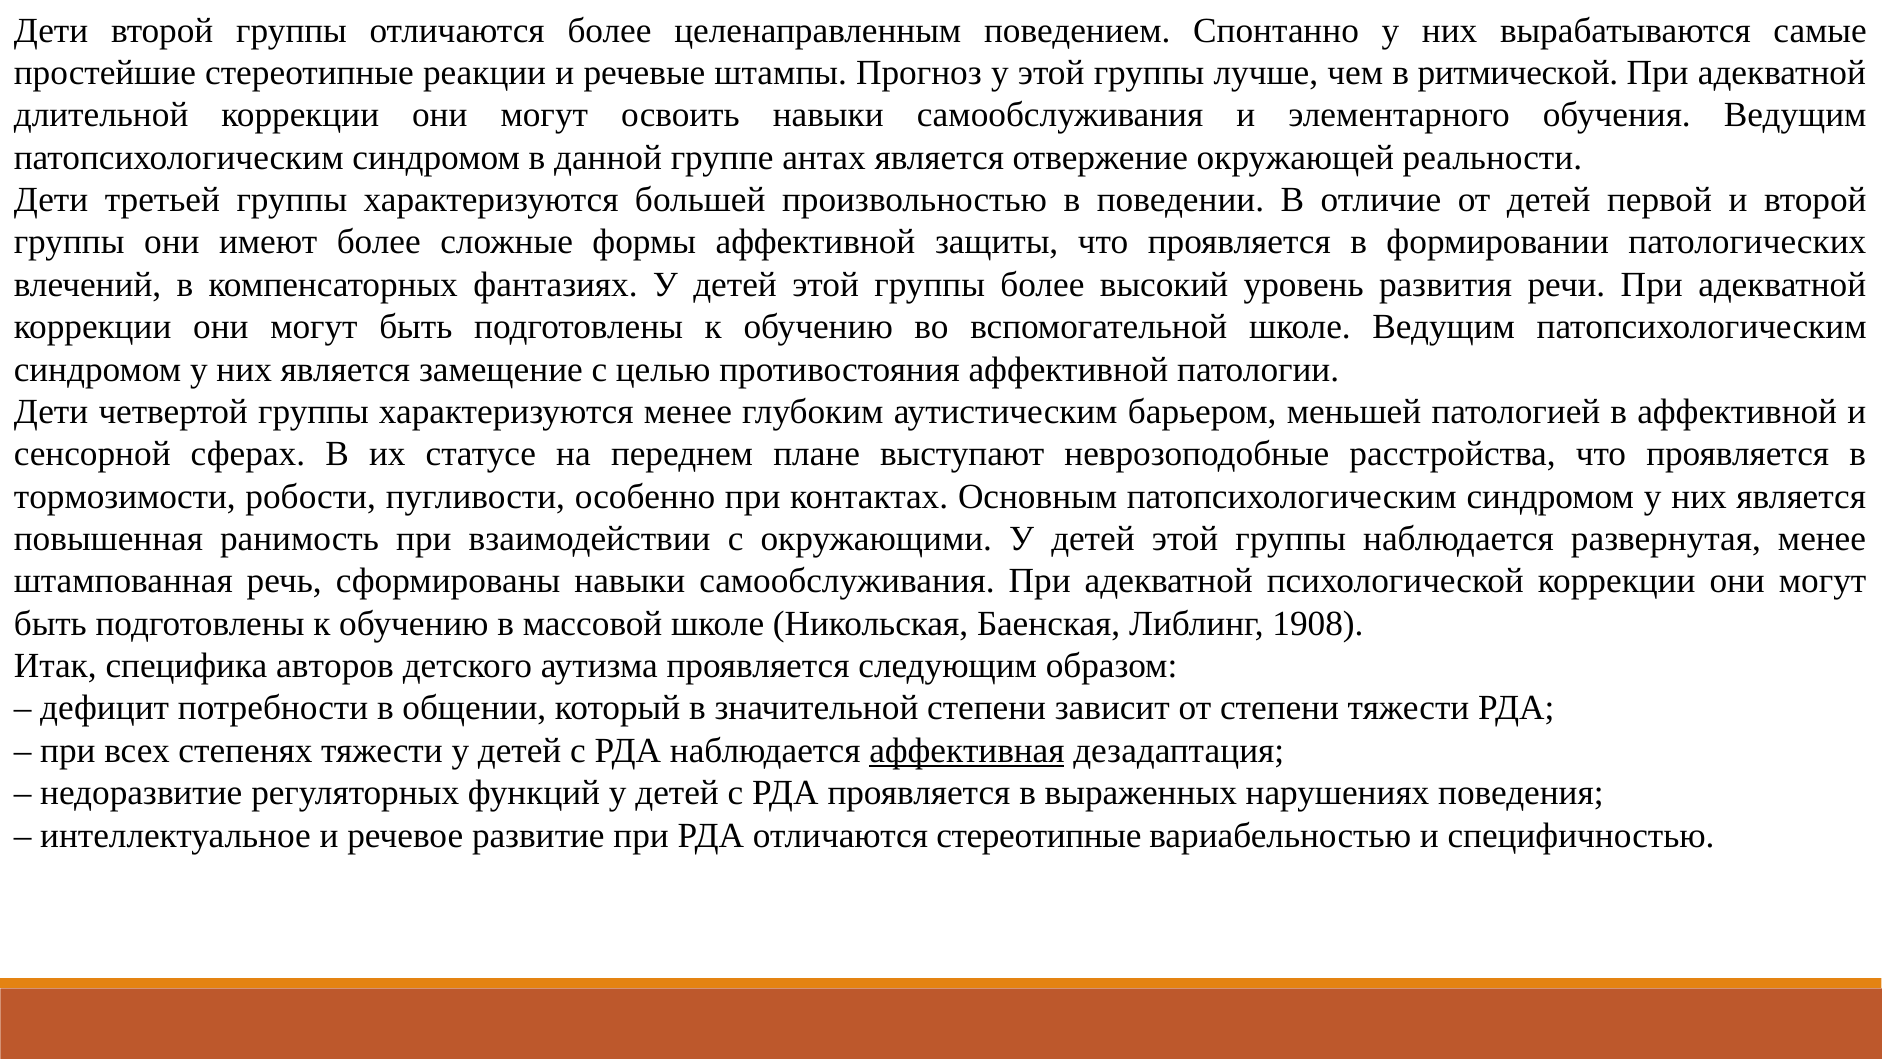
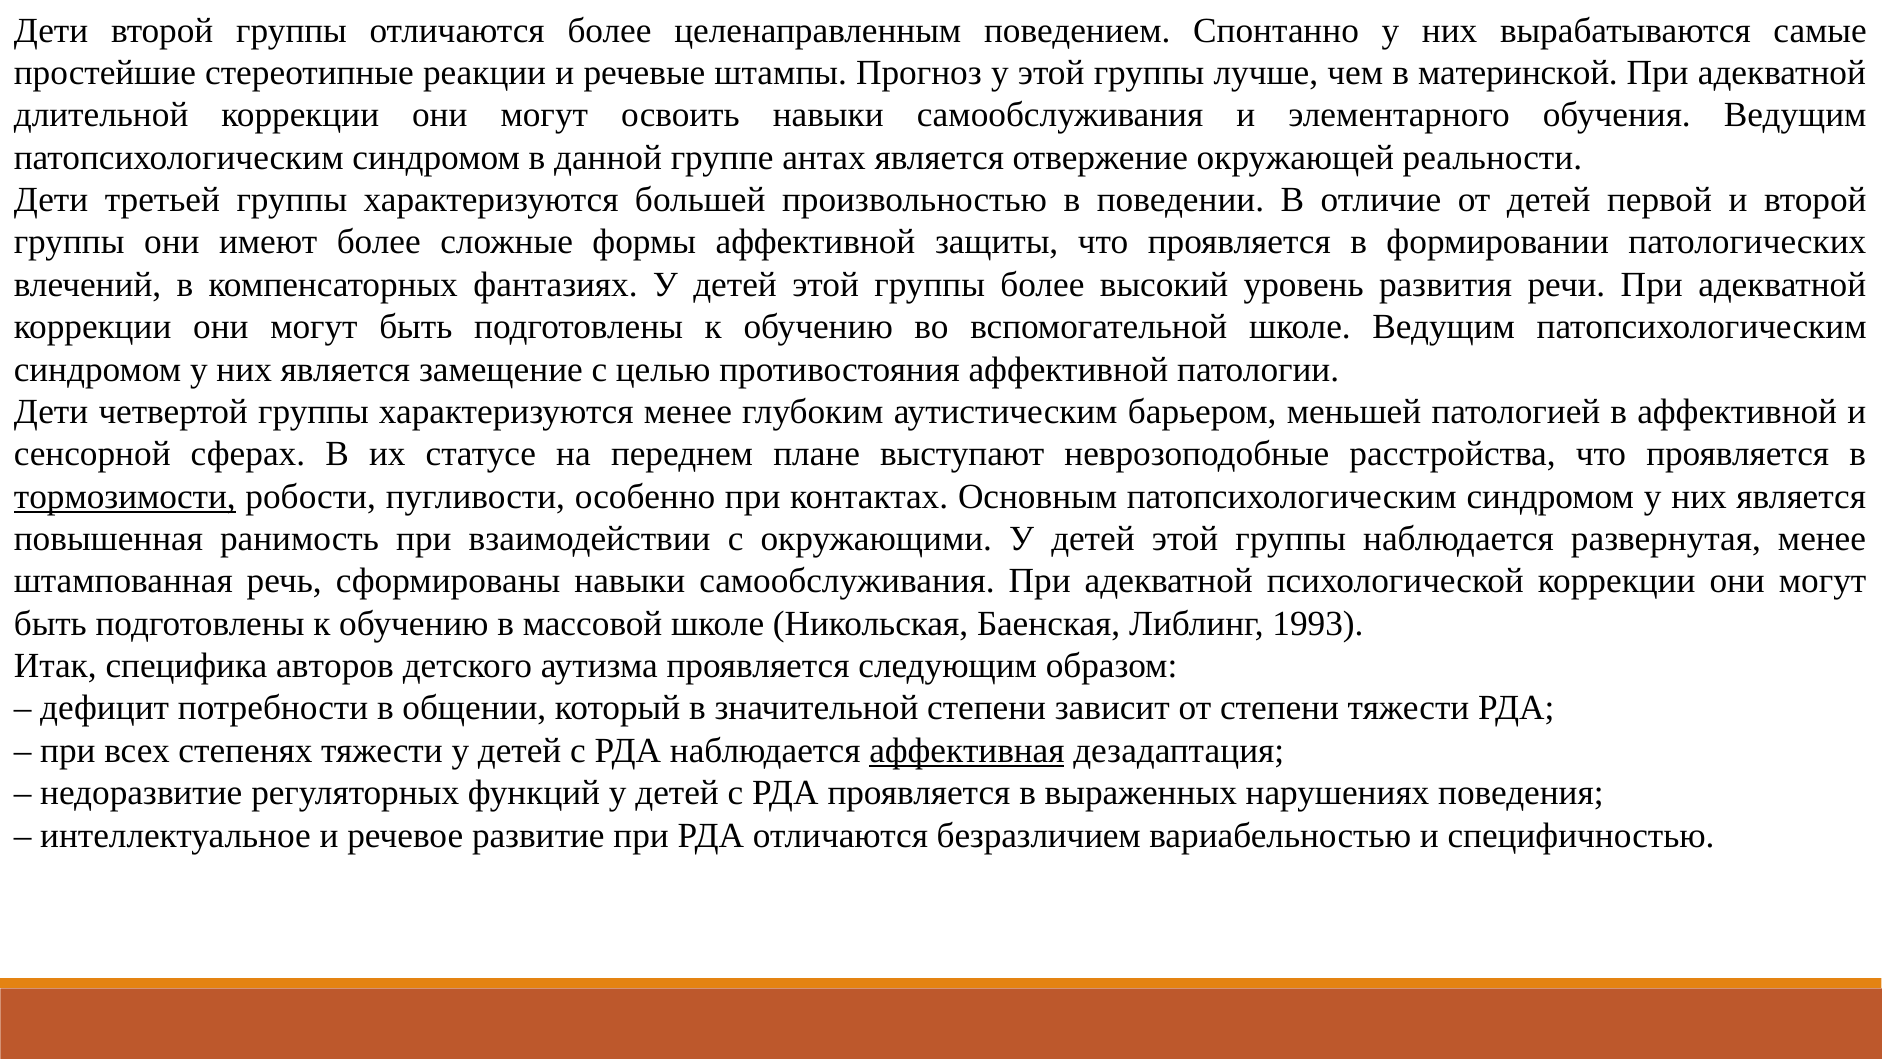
ритмической: ритмической -> материнской
тормозимости underline: none -> present
1908: 1908 -> 1993
отличаются стереотипные: стереотипные -> безразличием
